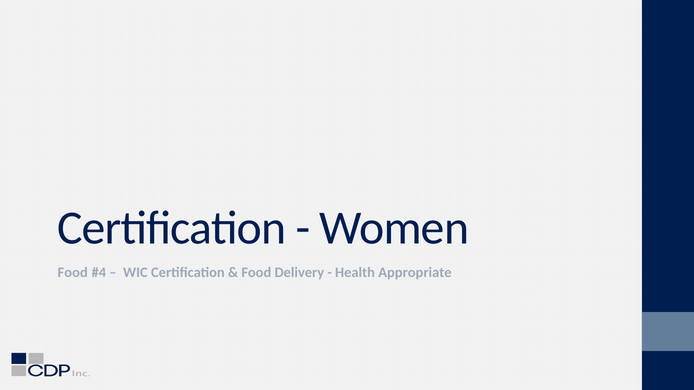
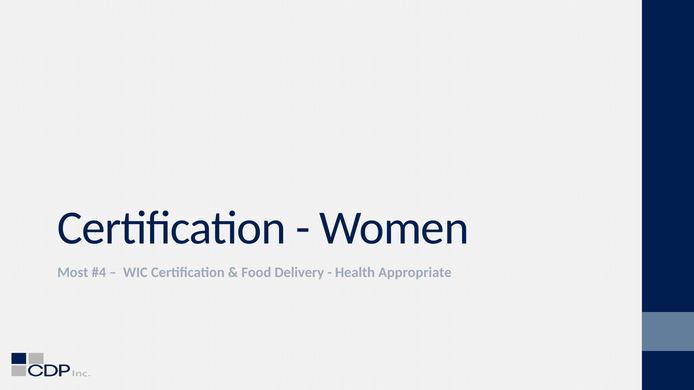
Food at (73, 273): Food -> Most
